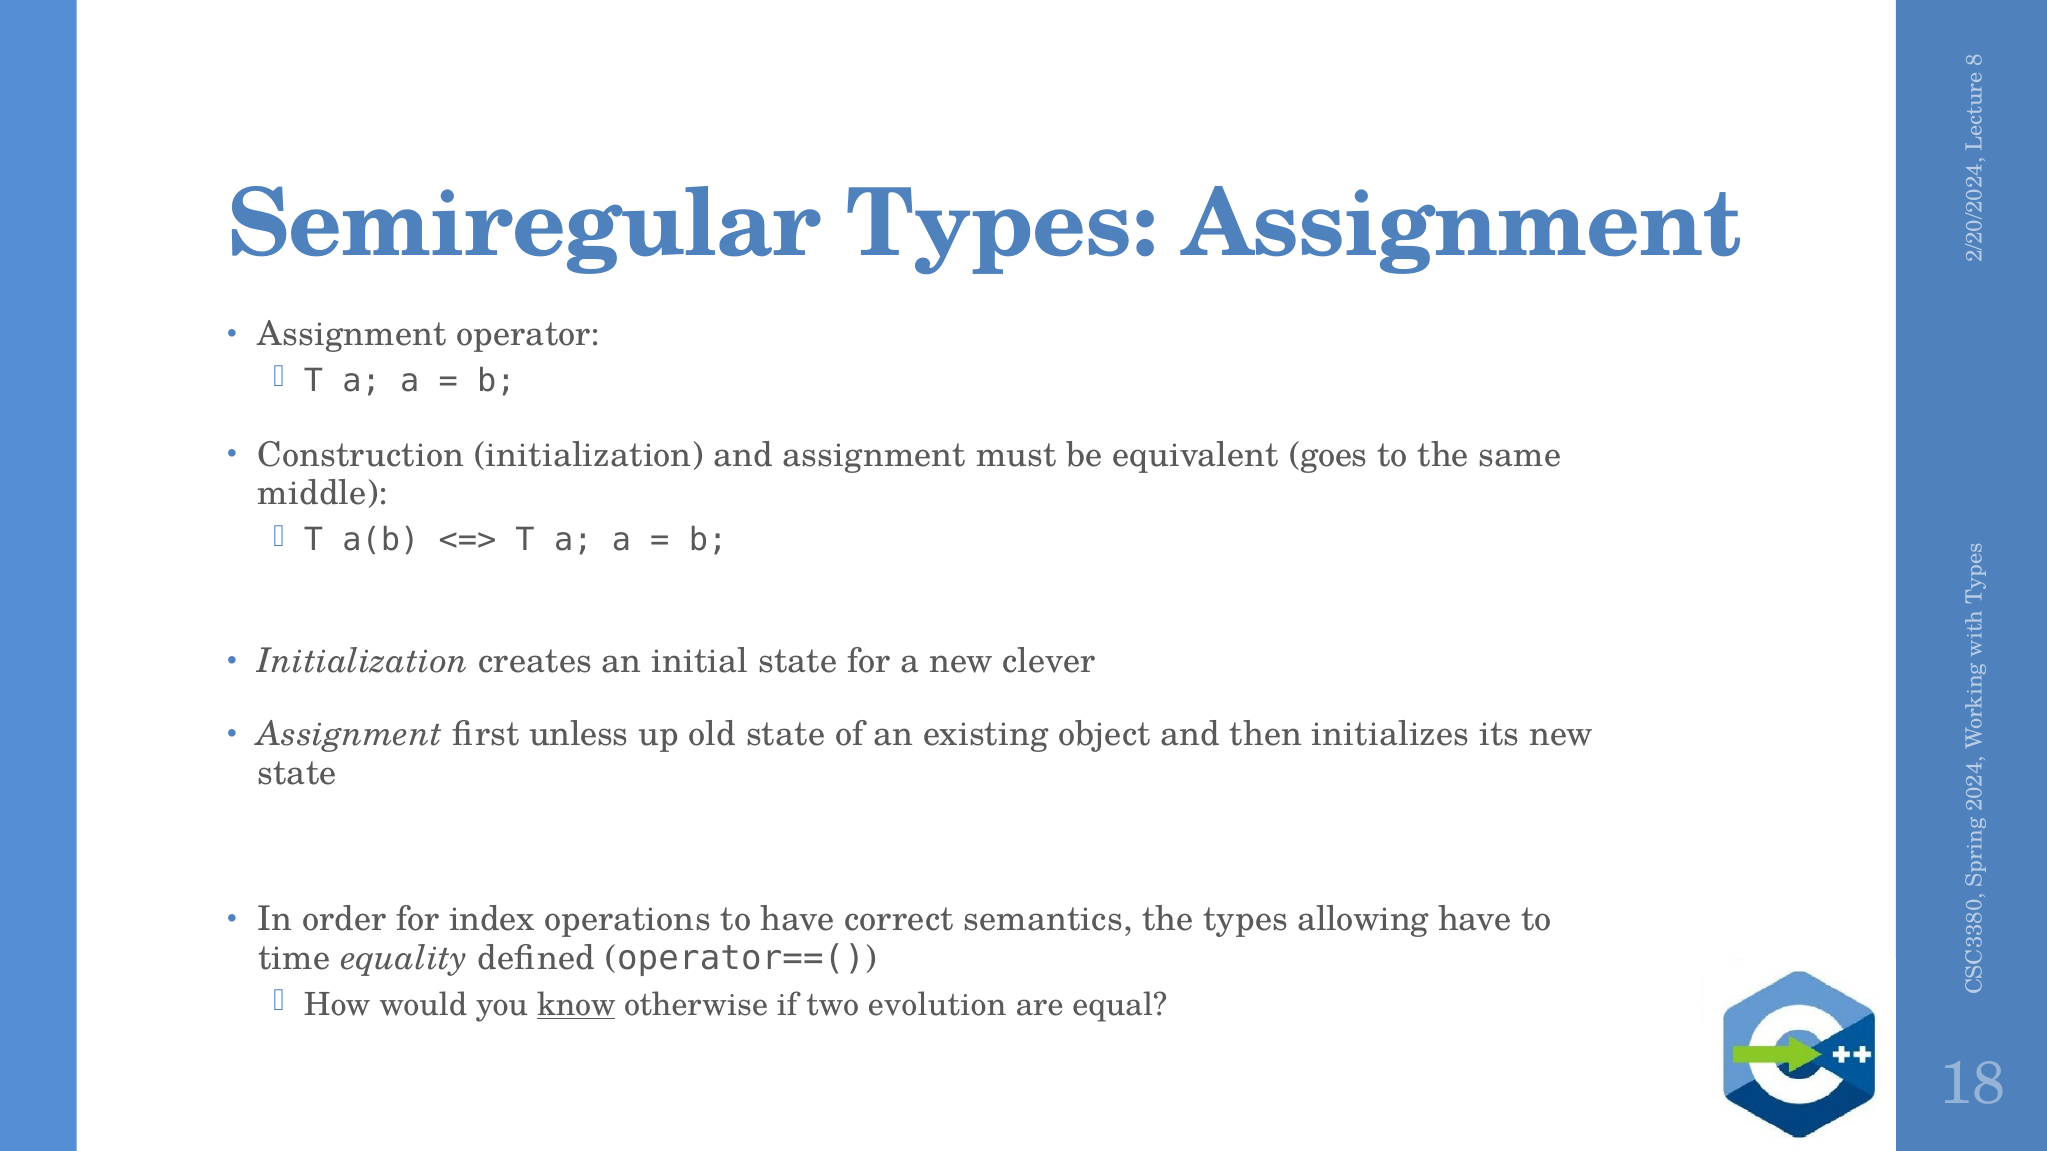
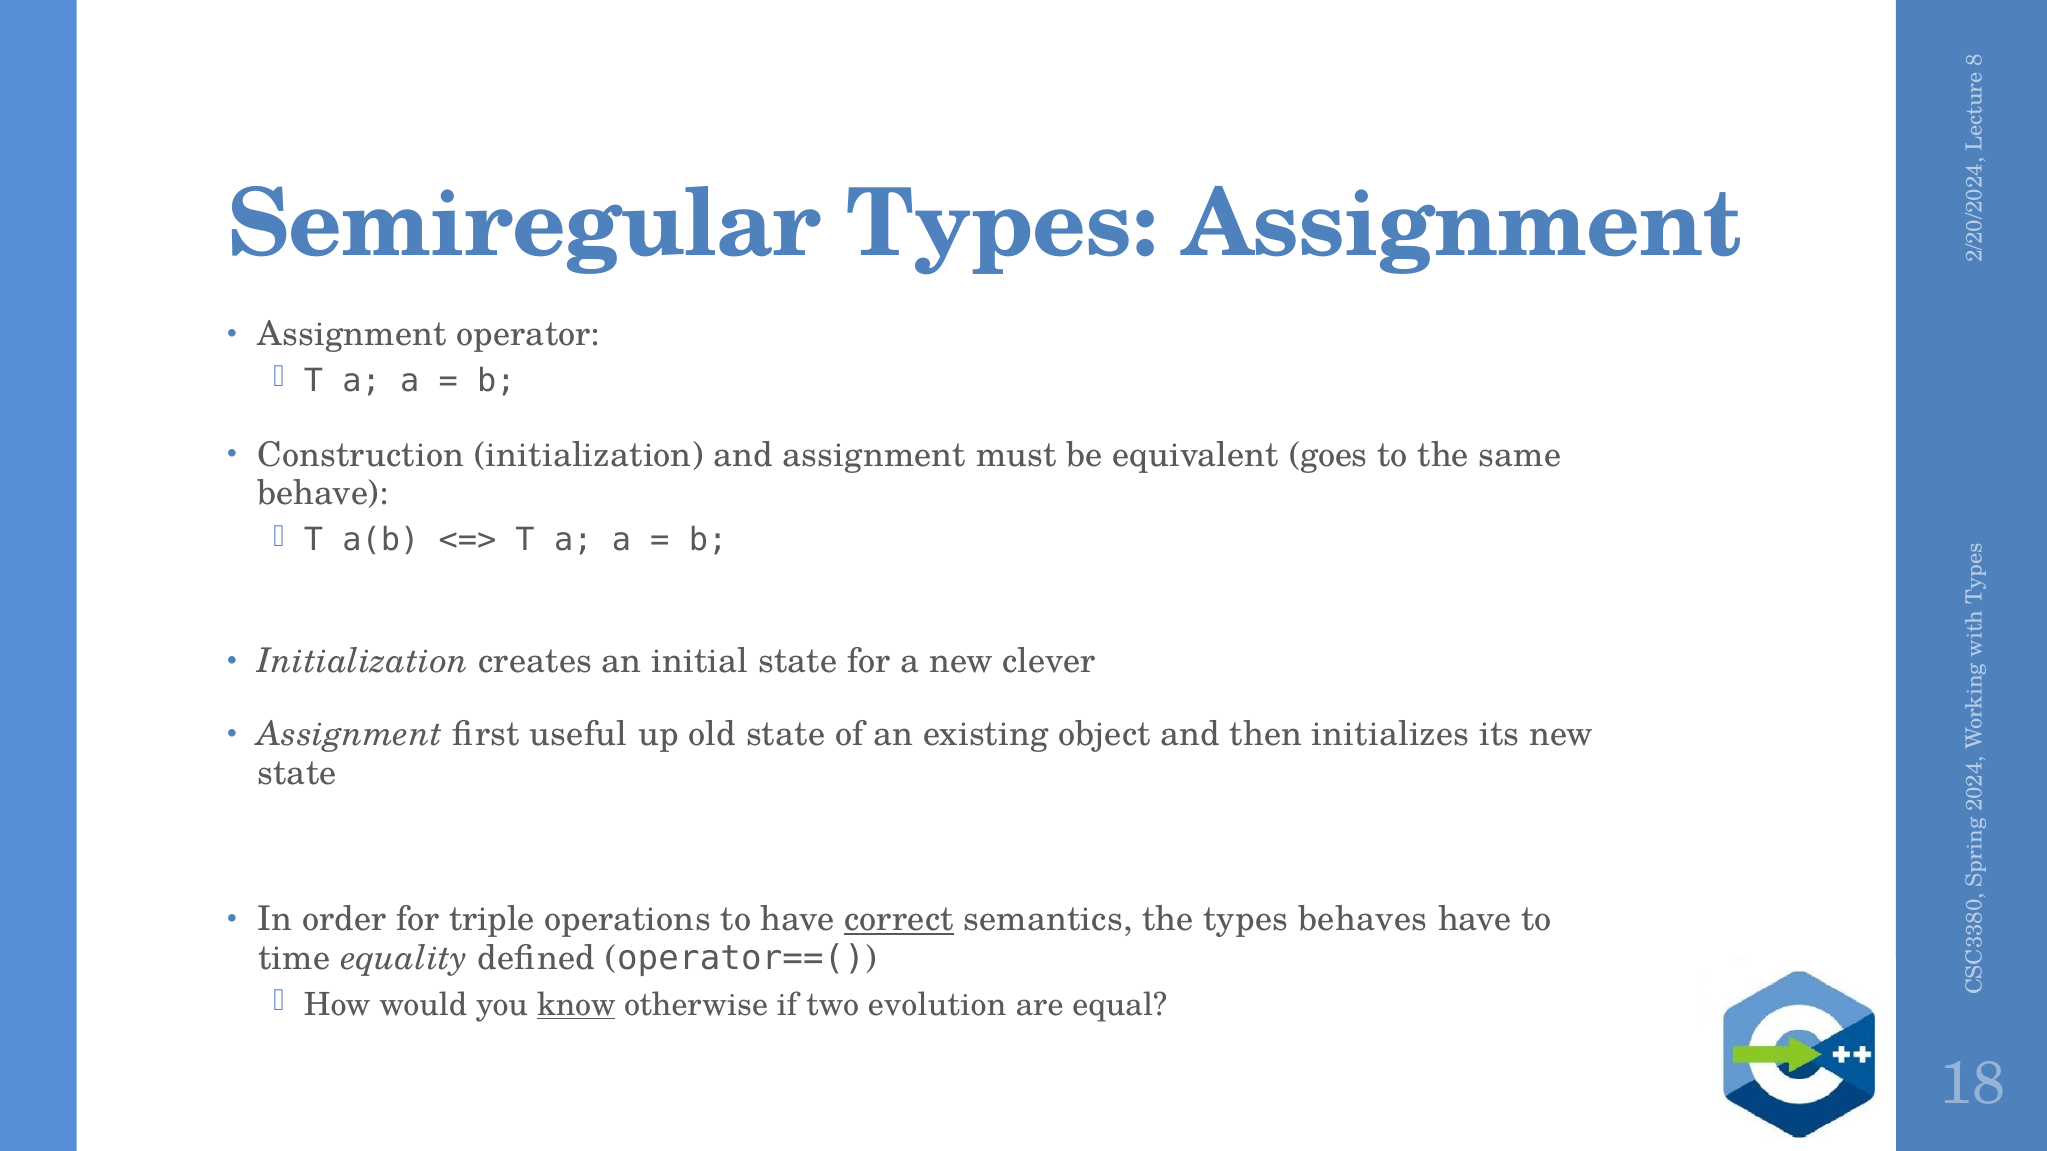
middle: middle -> behave
unless: unless -> useful
index: index -> triple
correct underline: none -> present
allowing: allowing -> behaves
